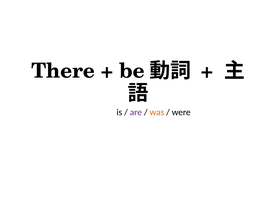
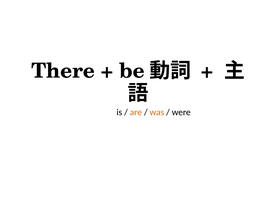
are colour: purple -> orange
